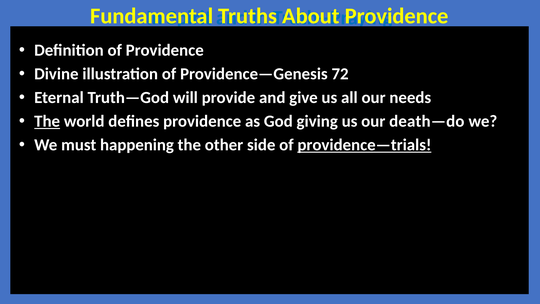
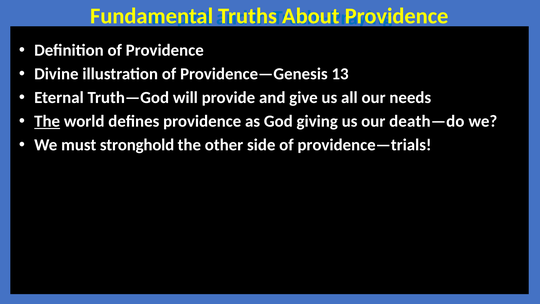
72: 72 -> 13
happening: happening -> stronghold
providence—trials underline: present -> none
